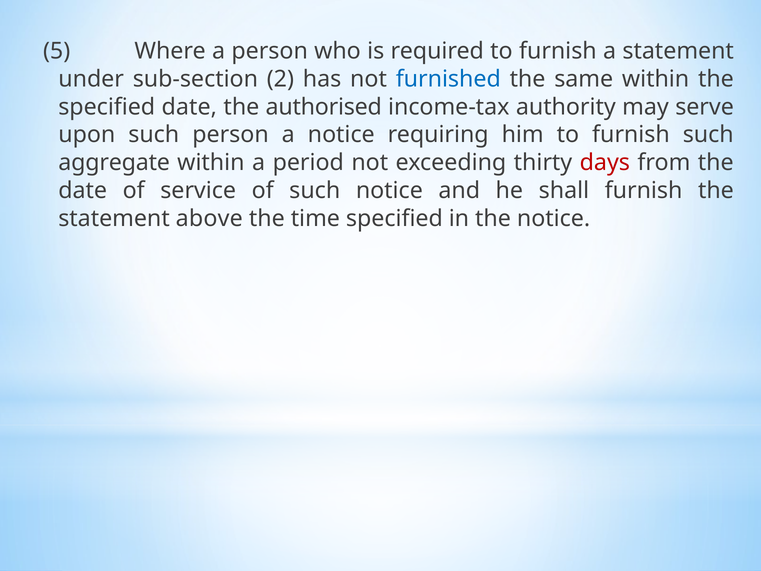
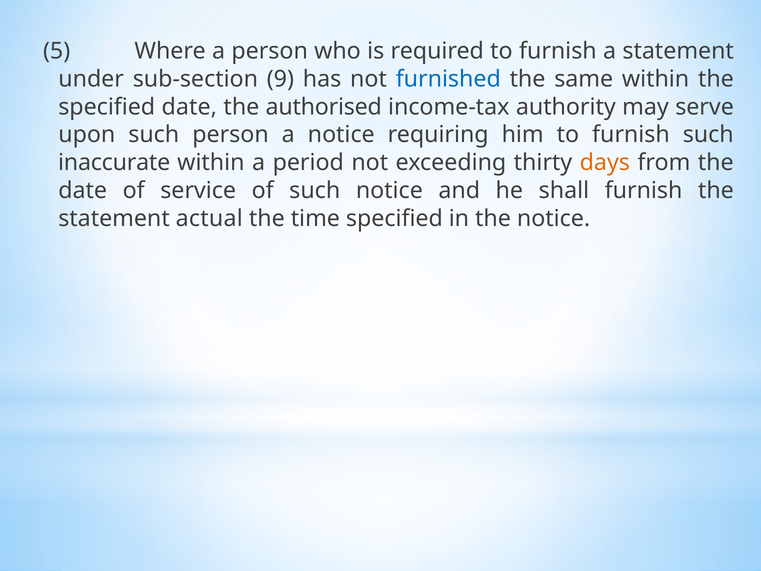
2: 2 -> 9
aggregate: aggregate -> inaccurate
days colour: red -> orange
above: above -> actual
